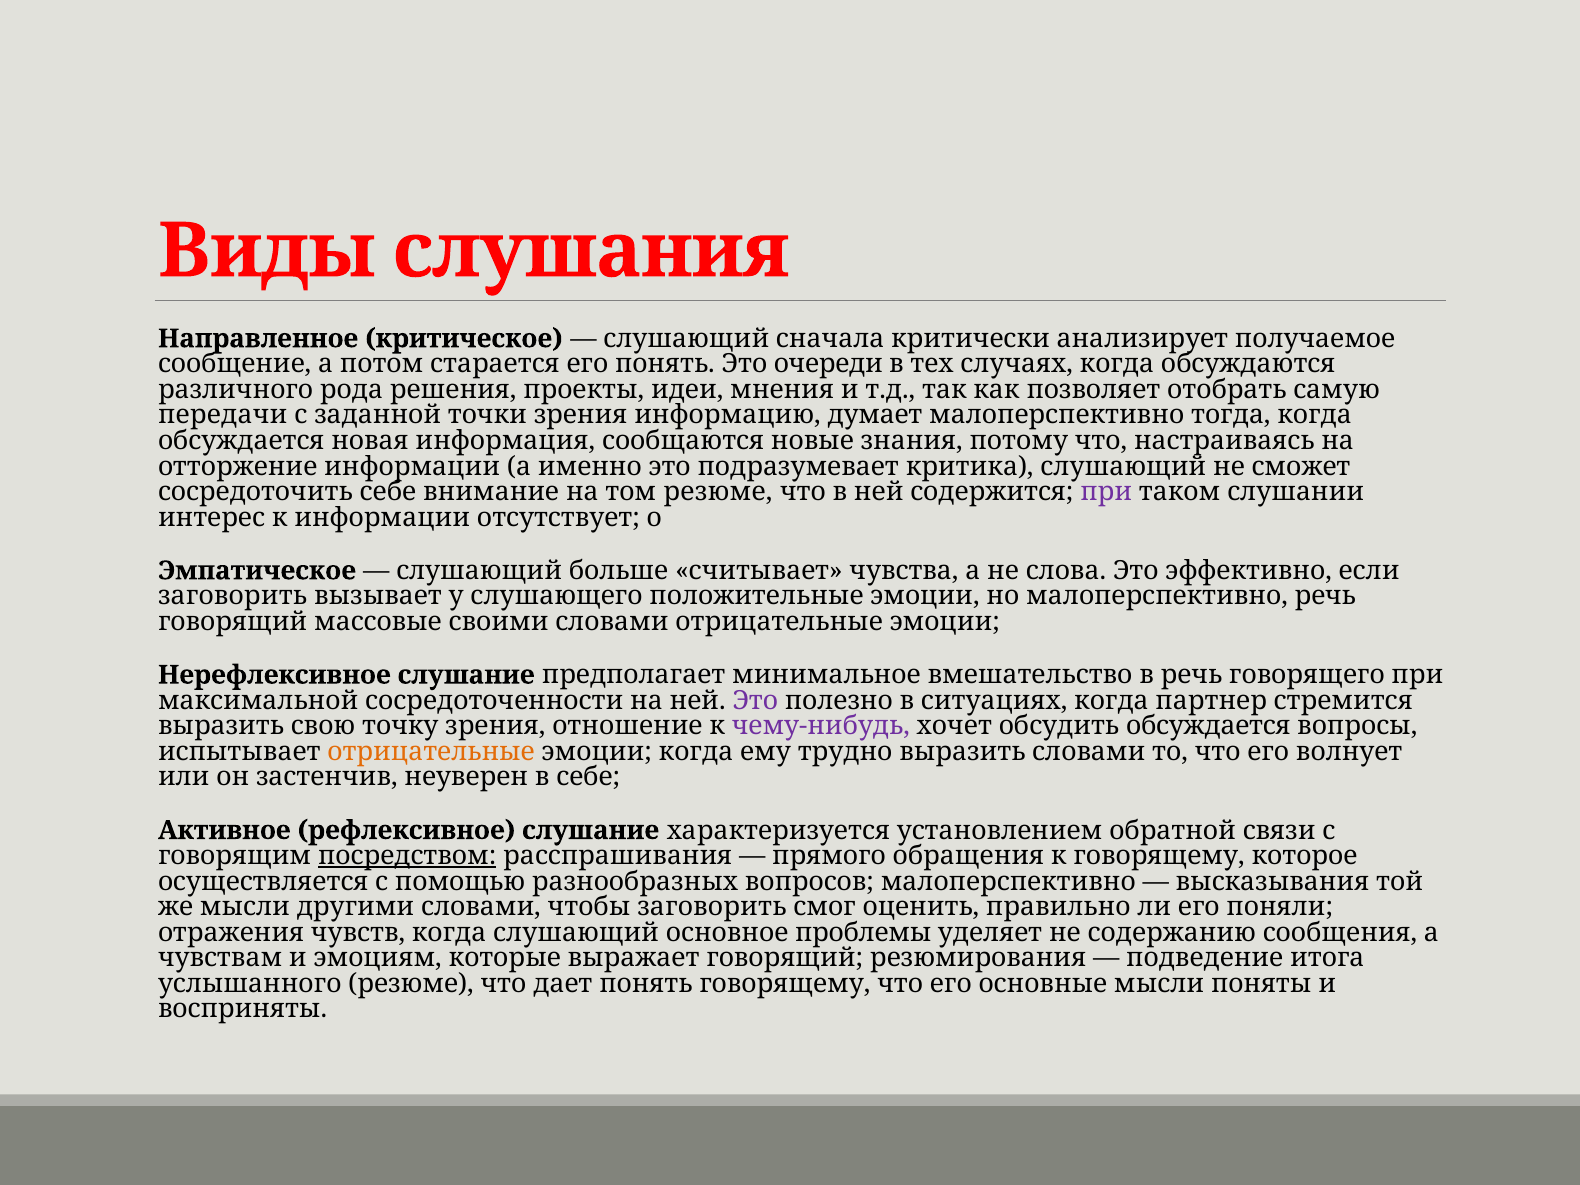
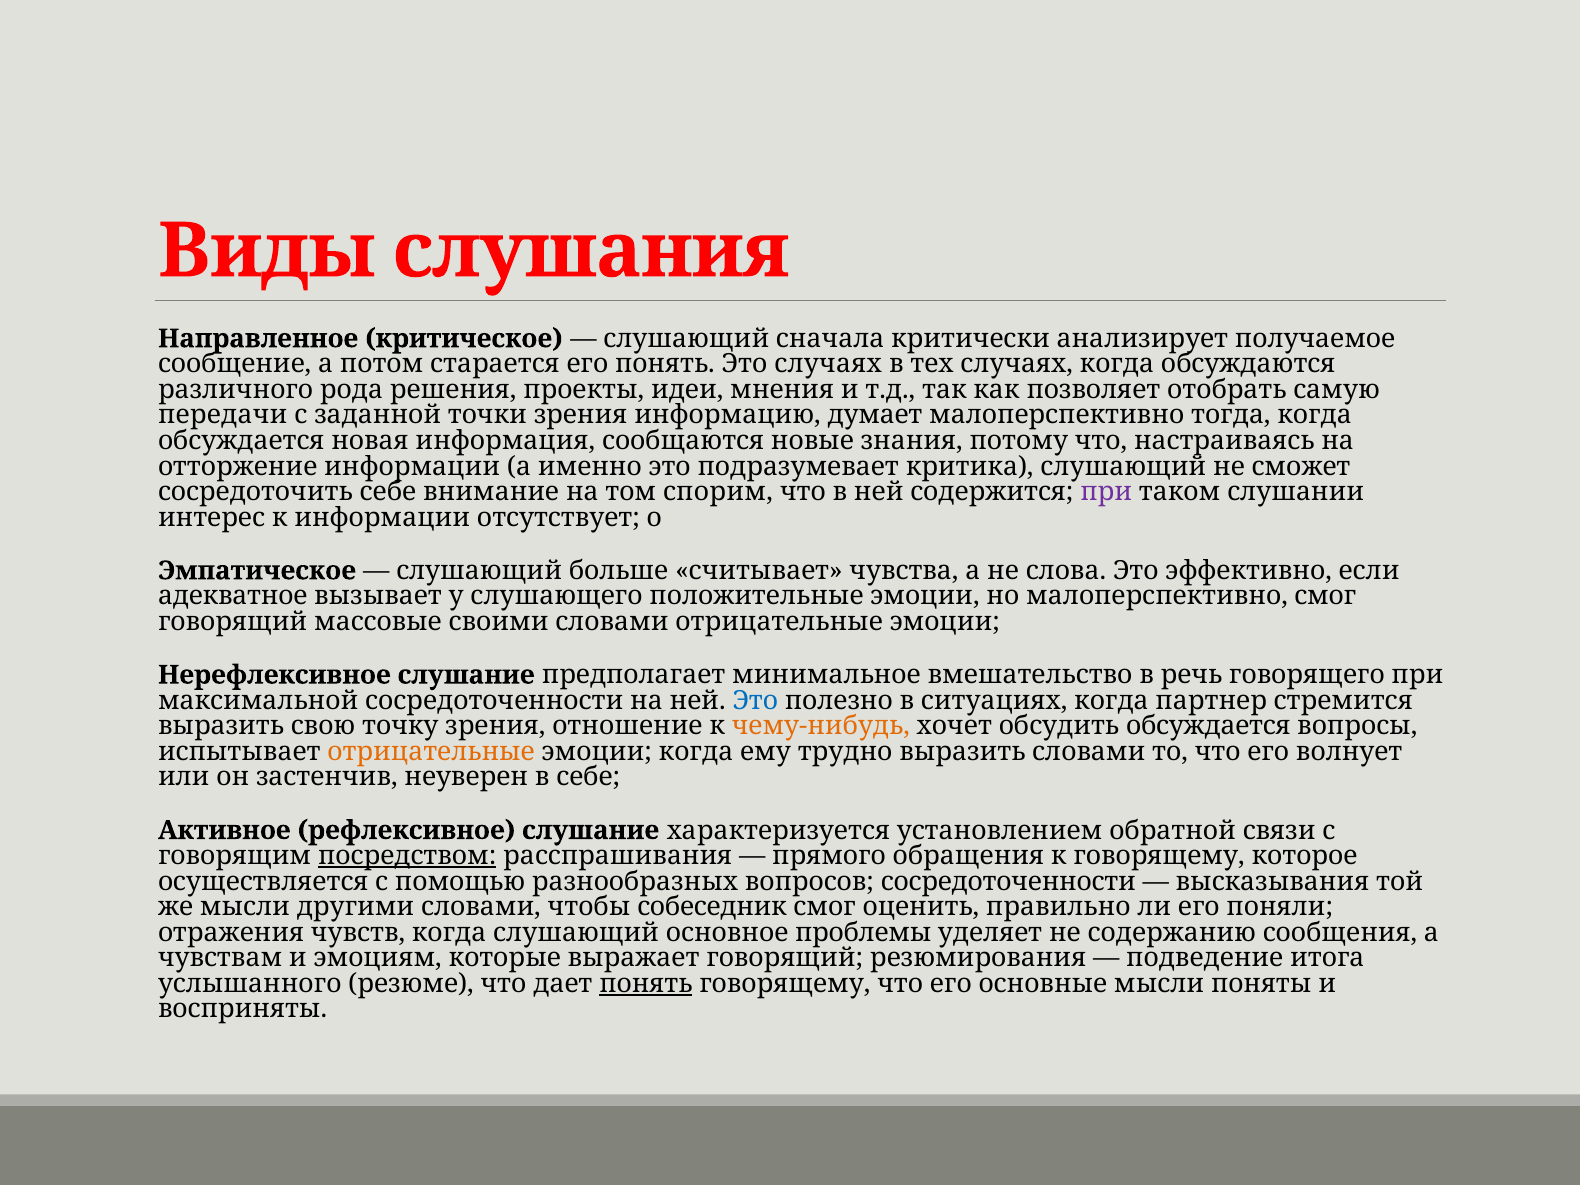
Это очереди: очереди -> случаях
том резюме: резюме -> спорим
заговорить at (233, 596): заговорить -> адекватное
малоперспективно речь: речь -> смог
Это at (755, 701) colour: purple -> blue
чему-нибудь colour: purple -> orange
вопросов малоперспективно: малоперспективно -> сосредоточенности
чтобы заговорить: заговорить -> собеседник
понять at (646, 984) underline: none -> present
